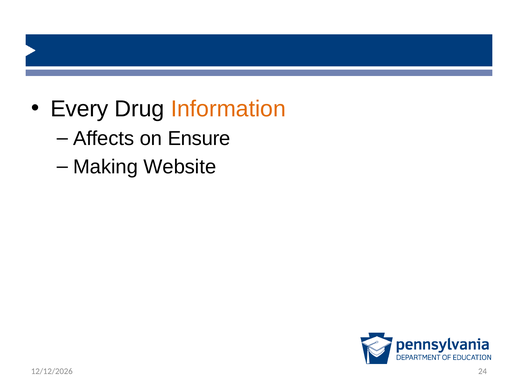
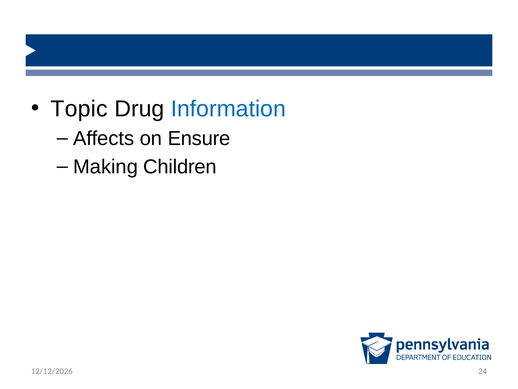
Every: Every -> Topic
Information colour: orange -> blue
Website: Website -> Children
